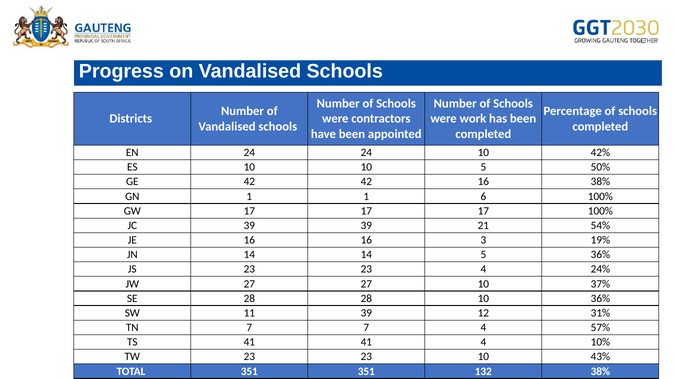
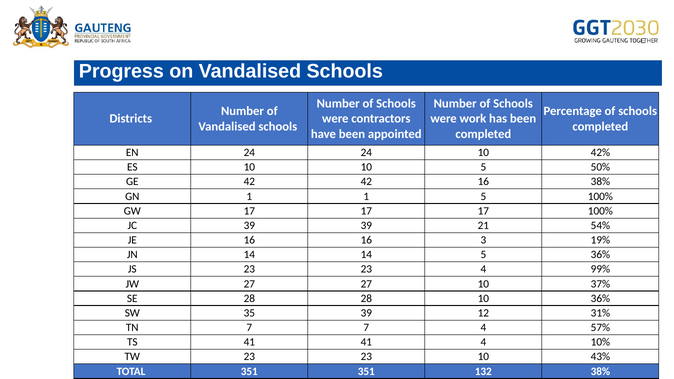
1 6: 6 -> 5
24%: 24% -> 99%
11: 11 -> 35
